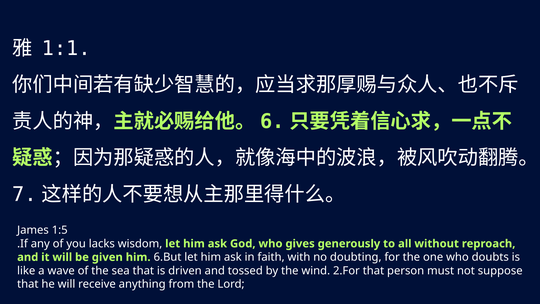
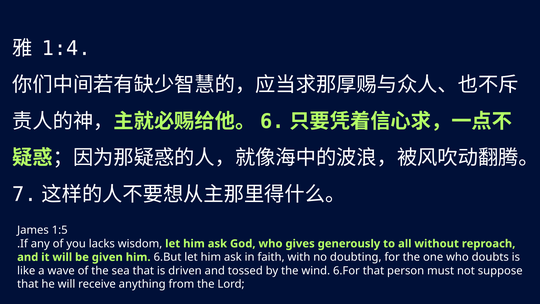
1:1: 1:1 -> 1:4
2.For: 2.For -> 6.For
